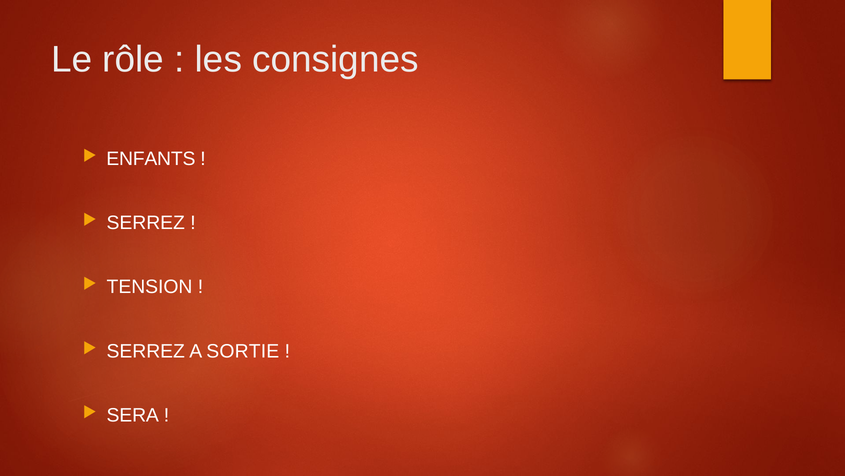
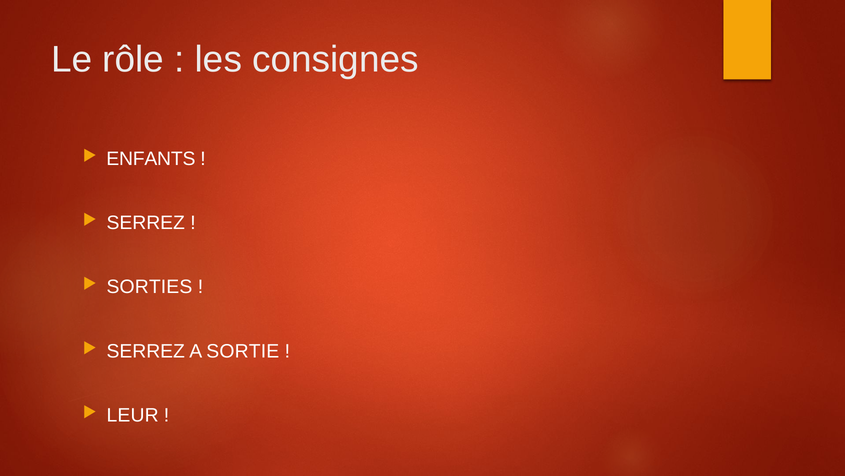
TENSION: TENSION -> SORTIES
SERA: SERA -> LEUR
